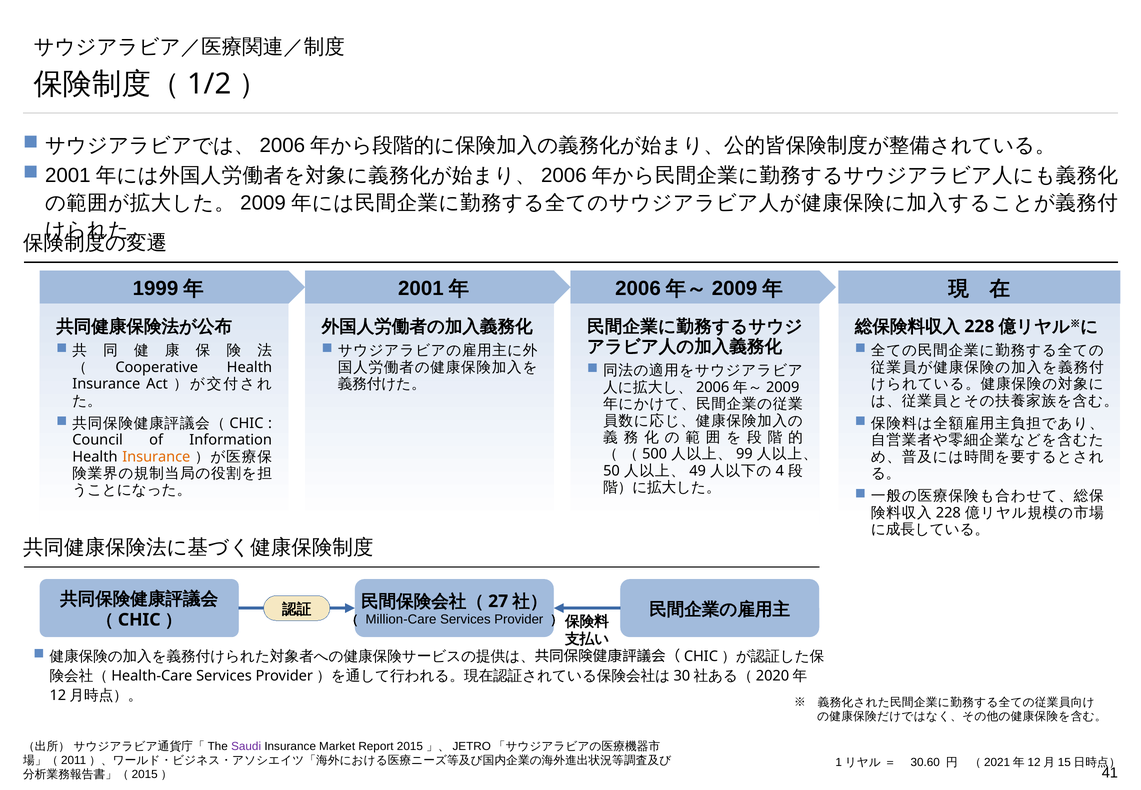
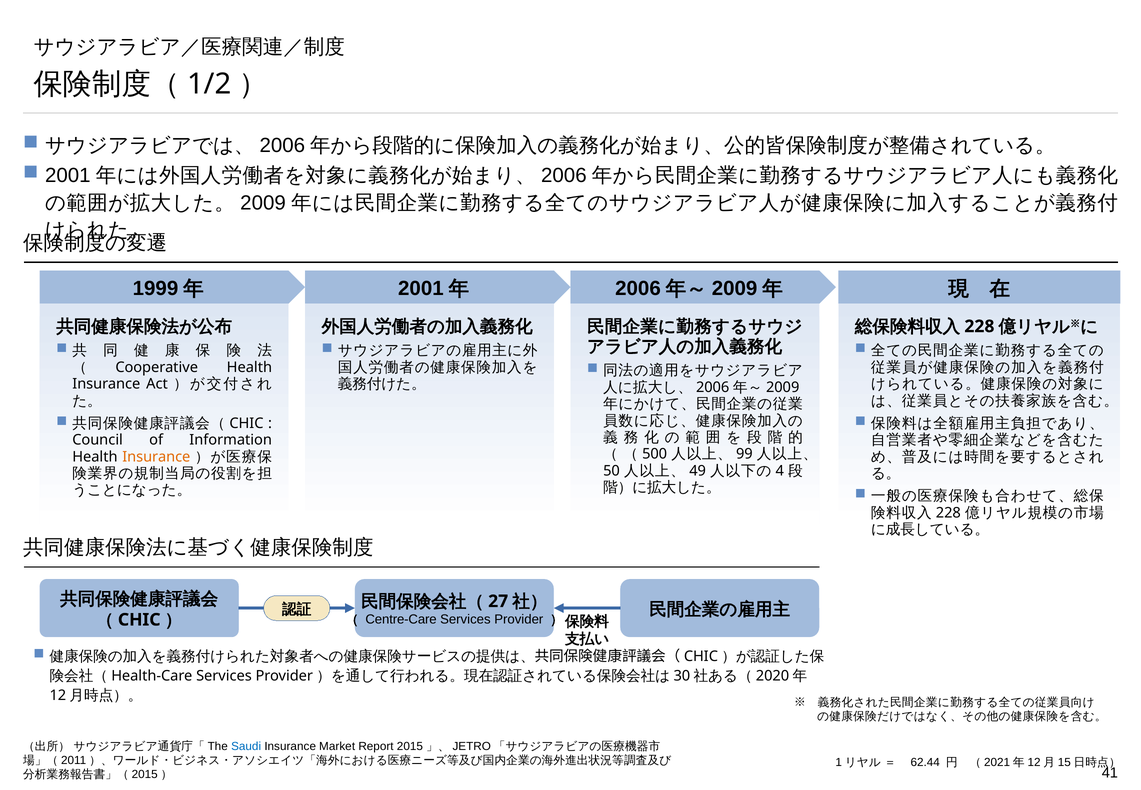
Million-Care: Million-Care -> Centre-Care
Saudi colour: purple -> blue
30.60: 30.60 -> 62.44
